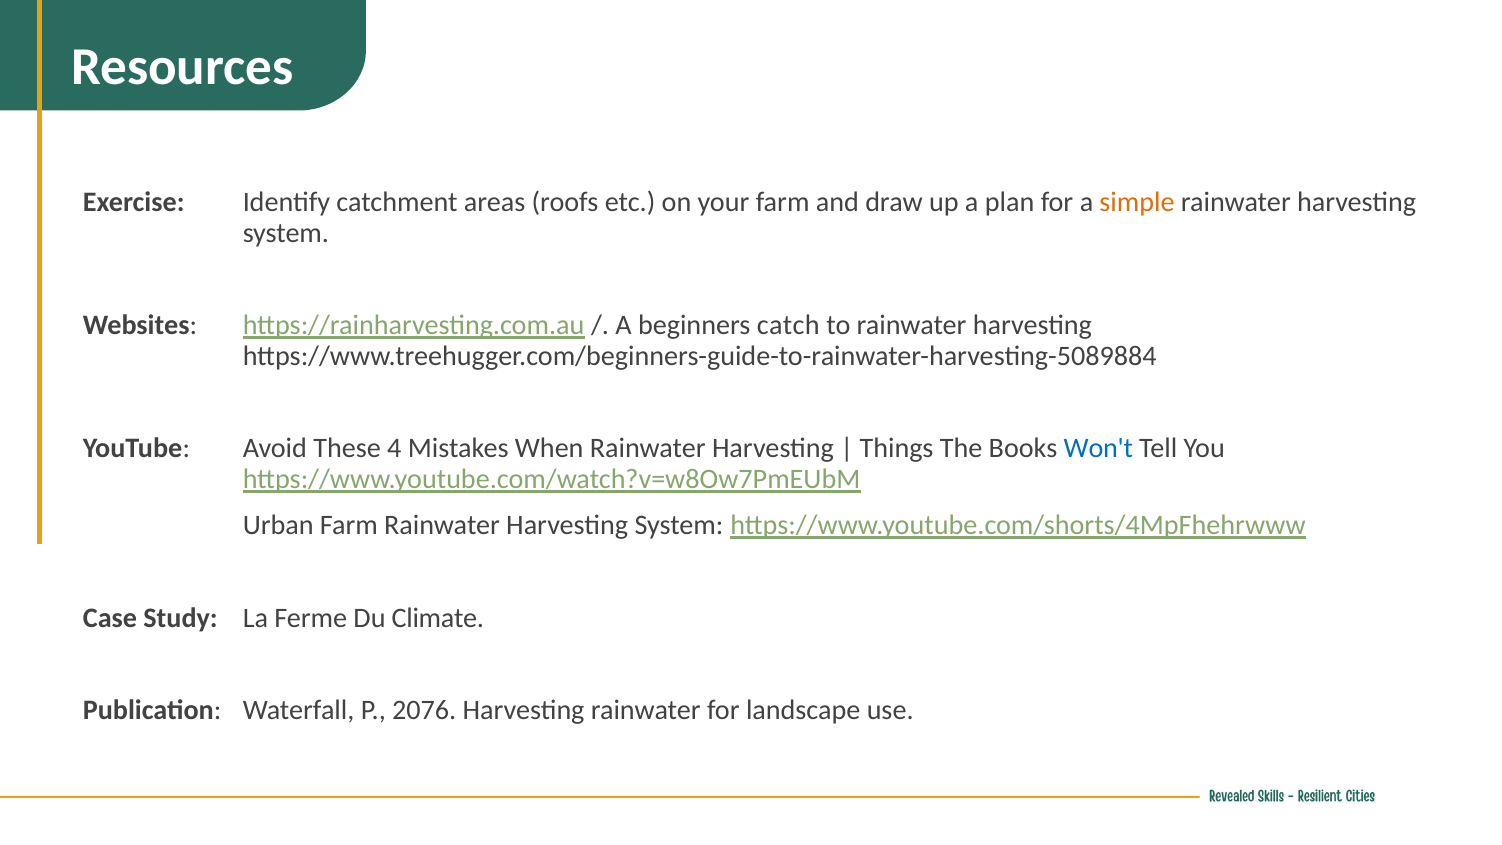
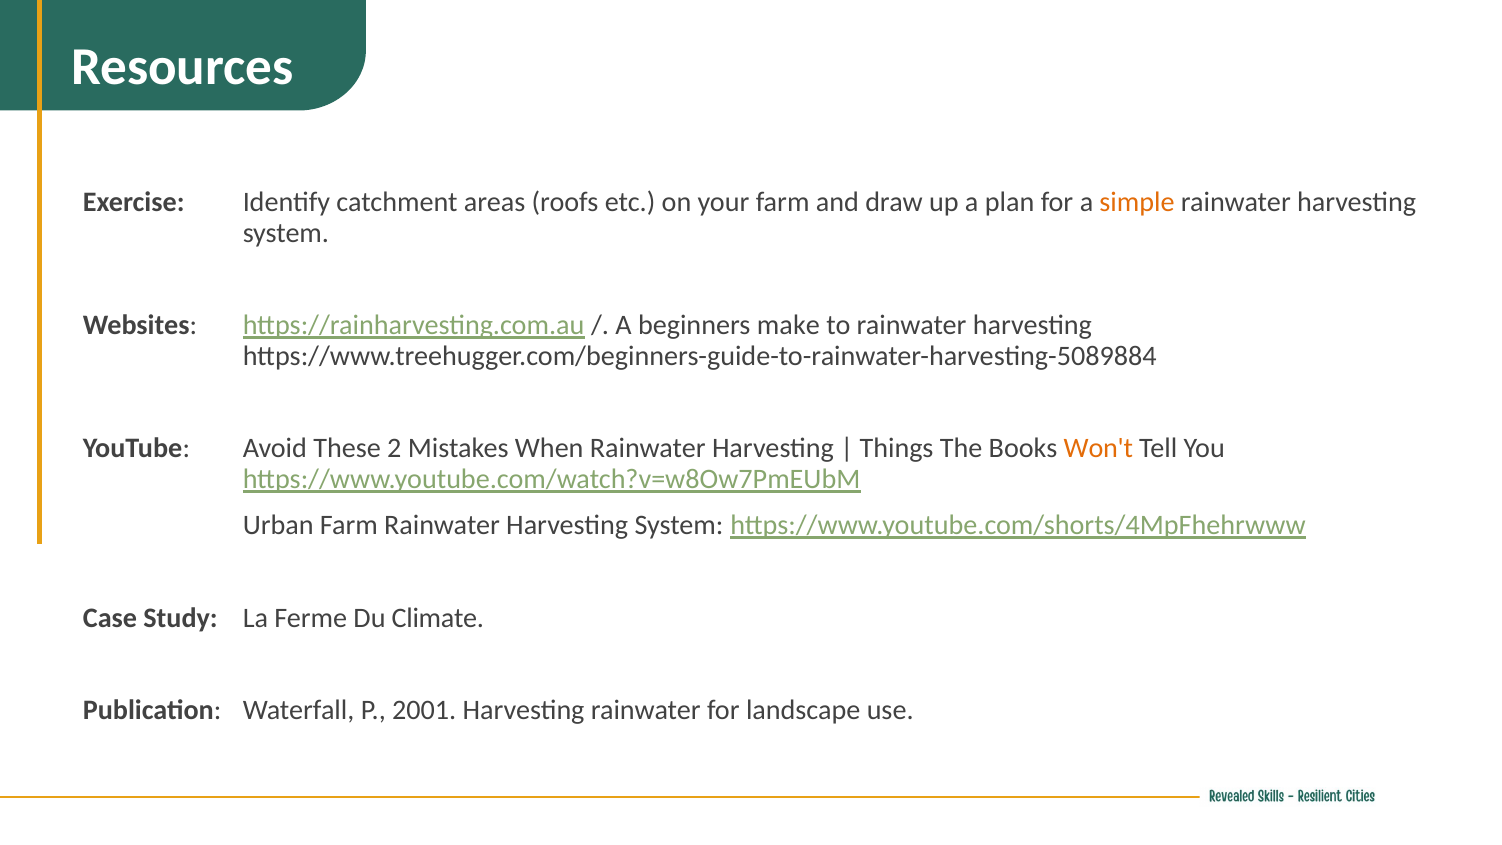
catch: catch -> make
4: 4 -> 2
Won't colour: blue -> orange
2076: 2076 -> 2001
